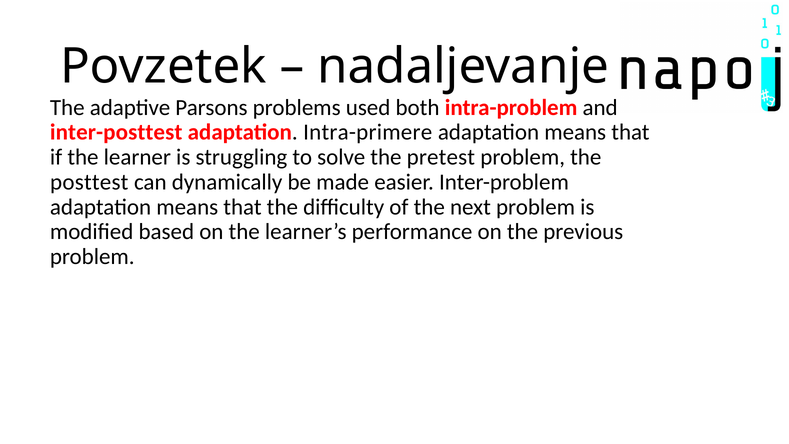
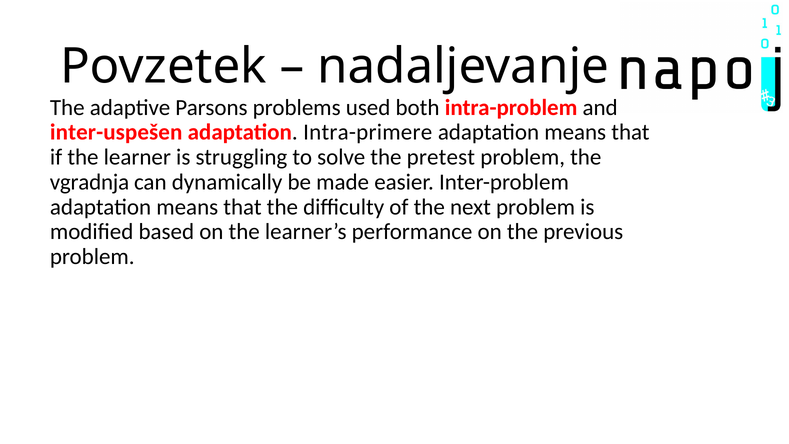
inter-posttest: inter-posttest -> inter-uspešen
posttest: posttest -> vgradnja
